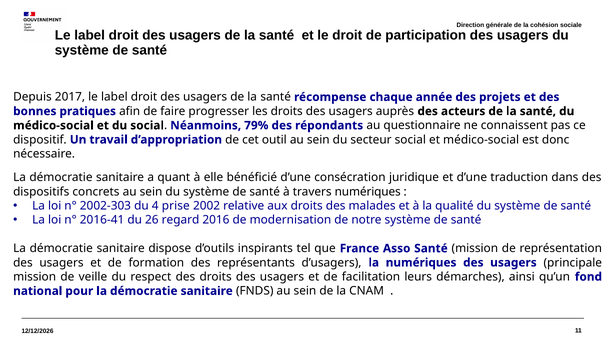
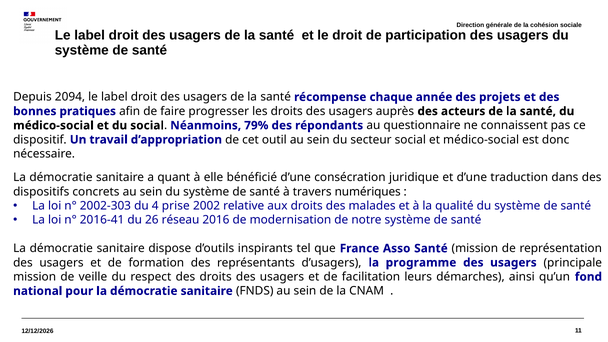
2017: 2017 -> 2094
regard: regard -> réseau
la numériques: numériques -> programme
